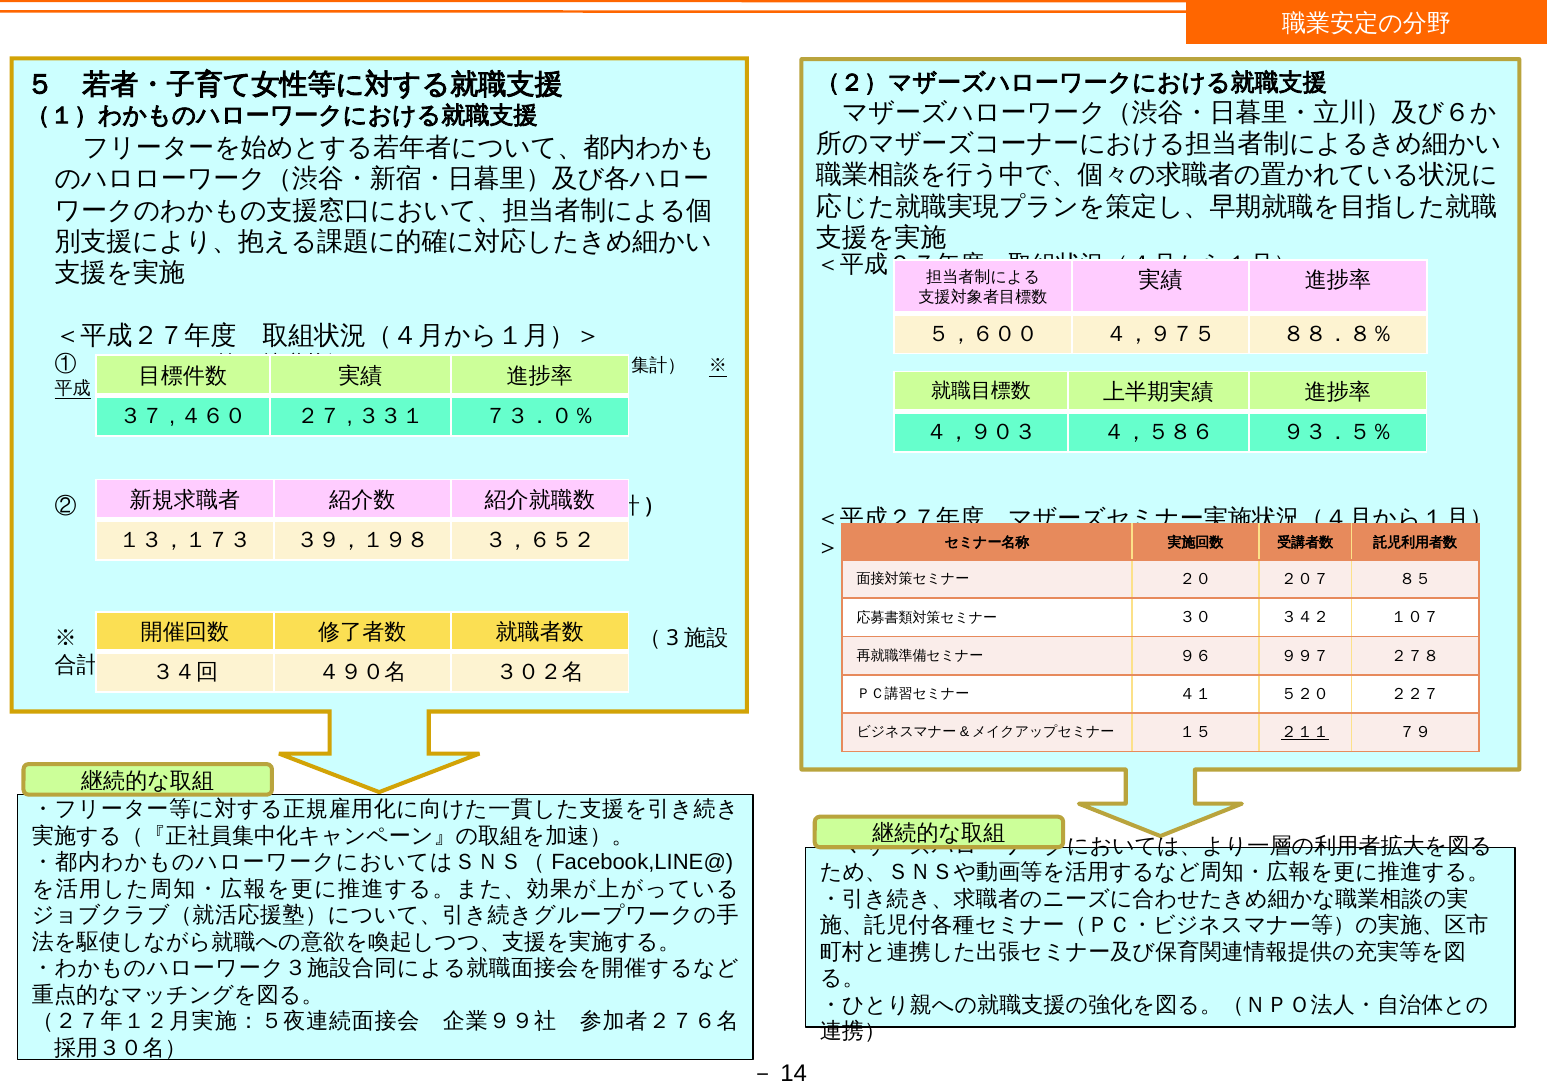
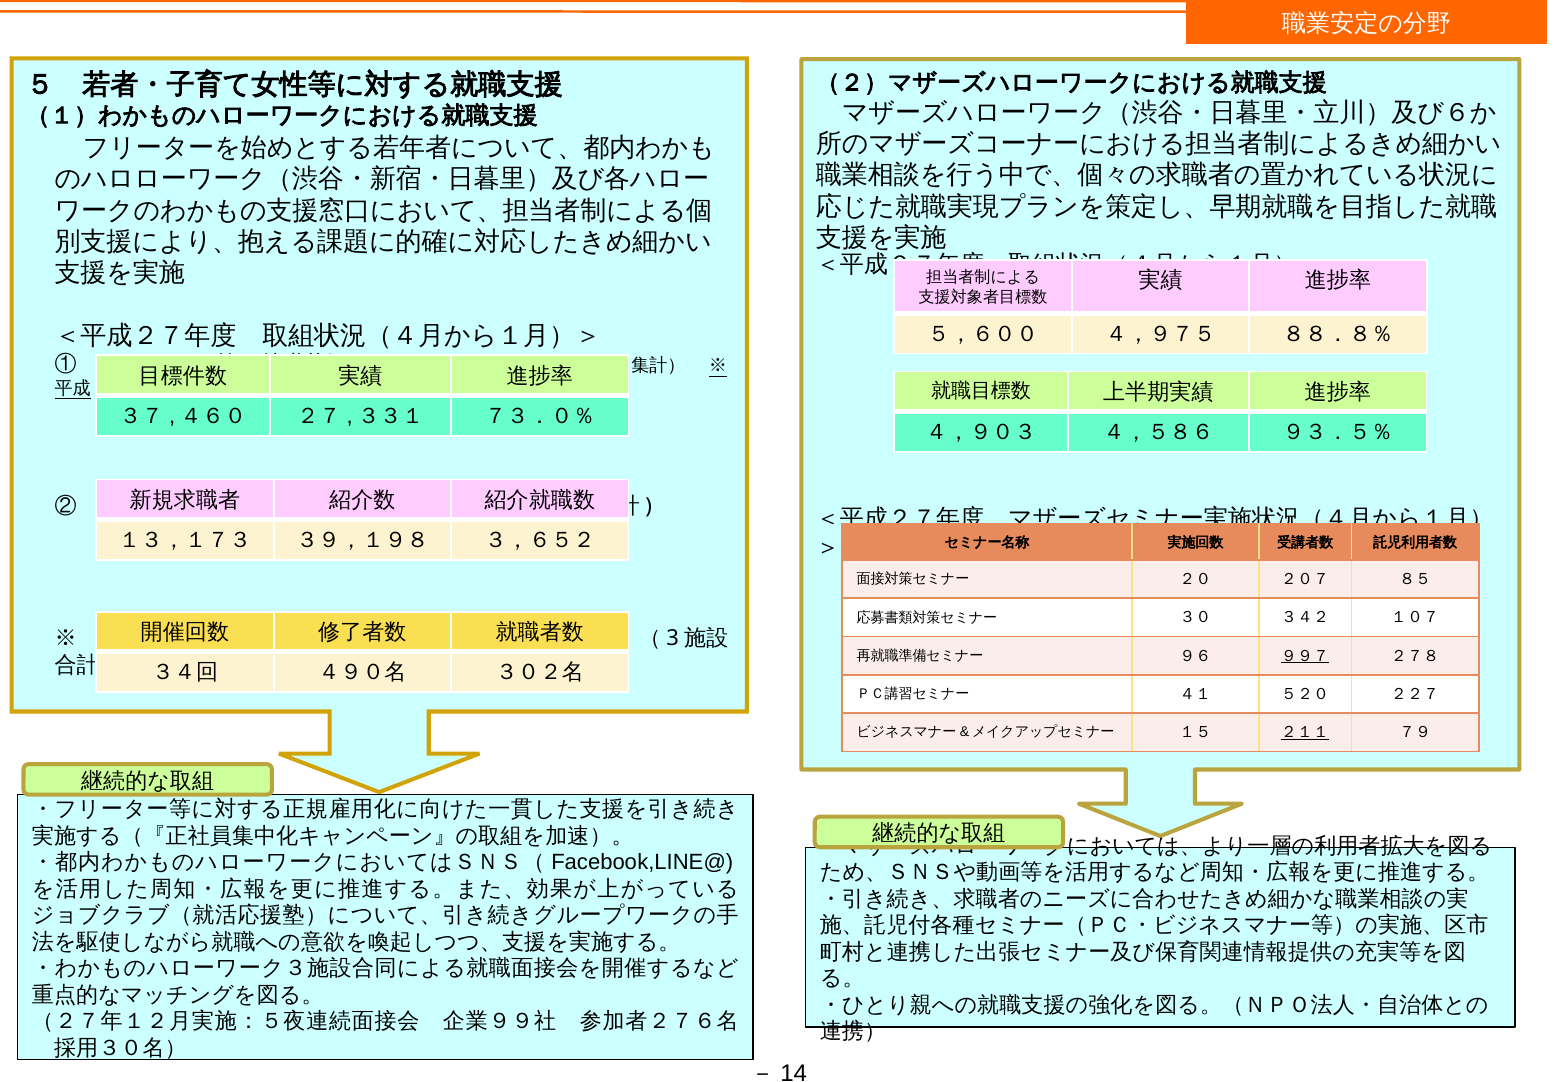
９９７ underline: none -> present
